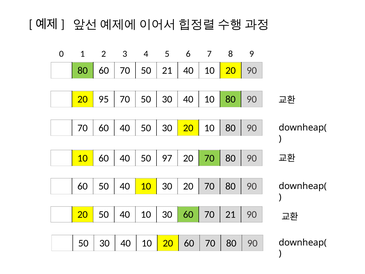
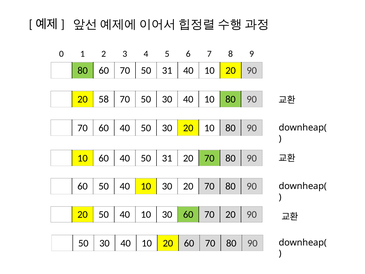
70 50 21: 21 -> 31
95: 95 -> 58
40 50 97: 97 -> 31
70 21: 21 -> 20
